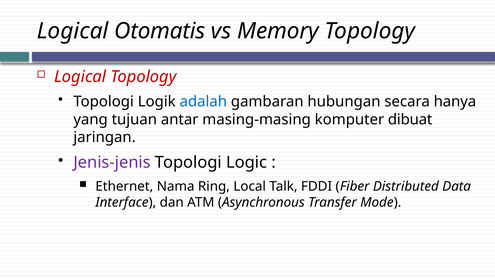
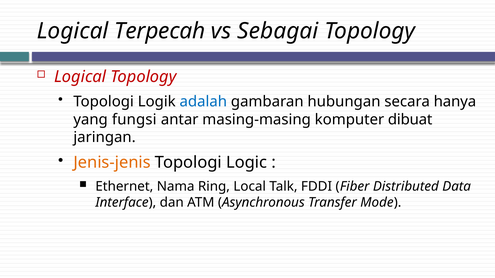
Otomatis: Otomatis -> Terpecah
Memory: Memory -> Sebagai
tujuan: tujuan -> fungsi
Jenis-jenis colour: purple -> orange
